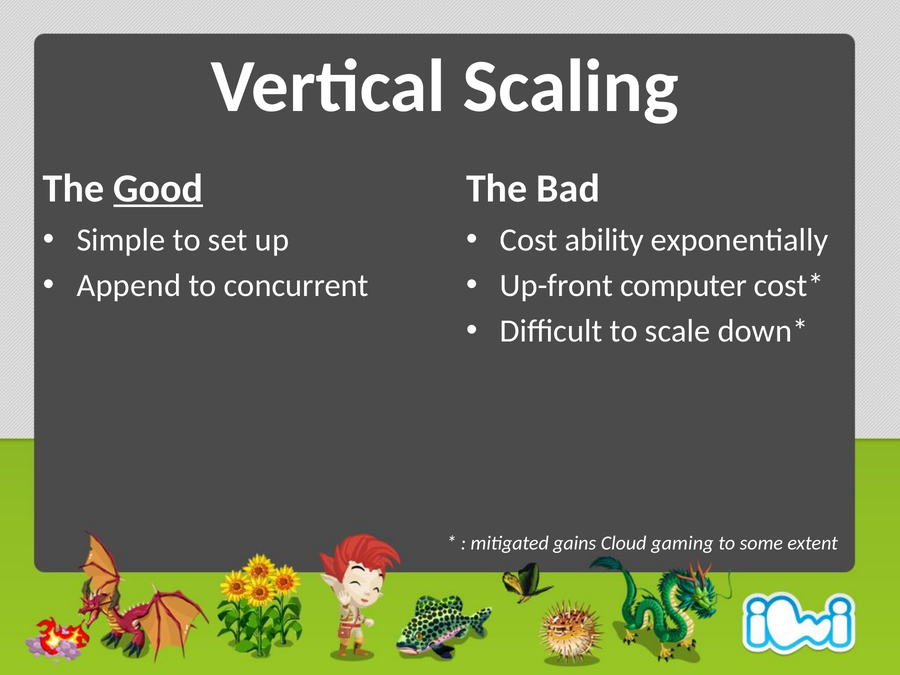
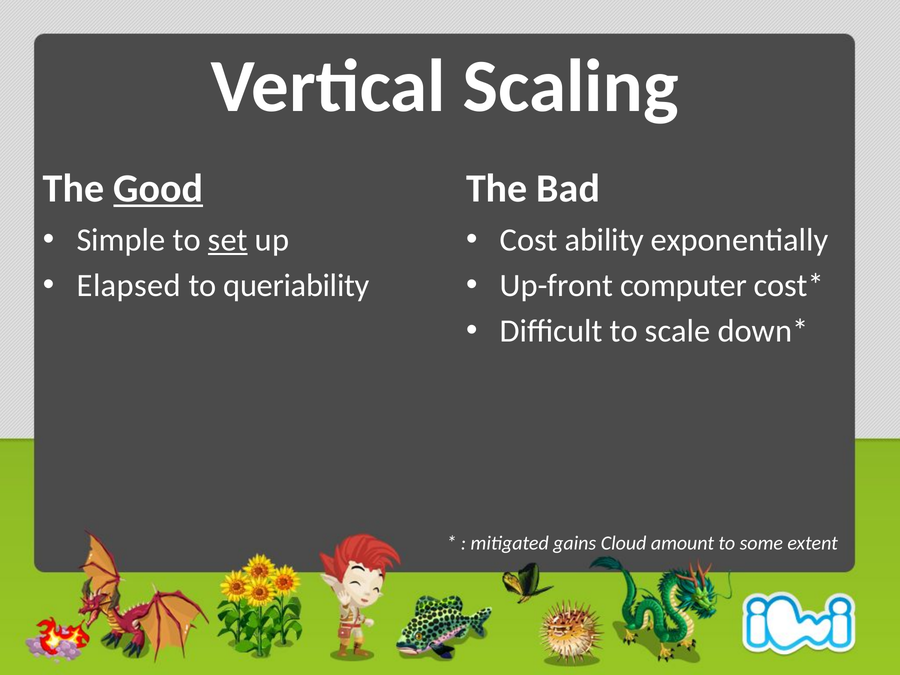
set underline: none -> present
Append: Append -> Elapsed
concurrent: concurrent -> queriability
gaming: gaming -> amount
